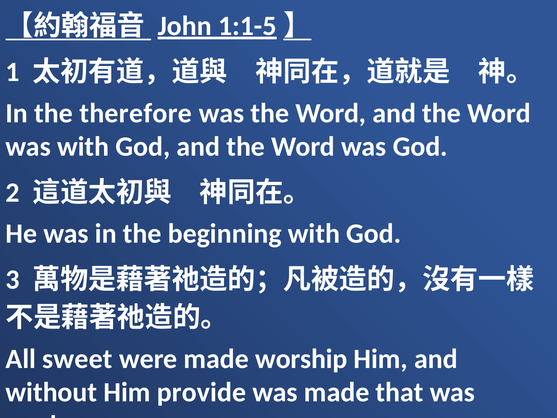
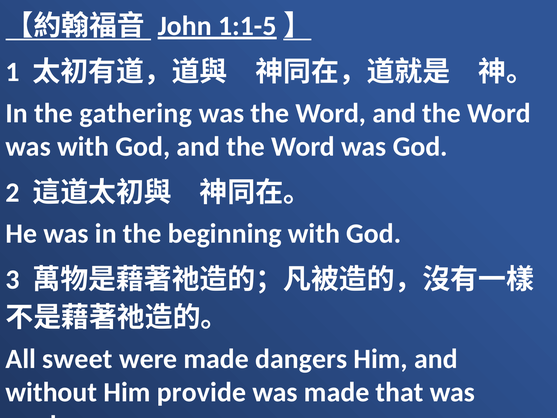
therefore: therefore -> gathering
worship: worship -> dangers
